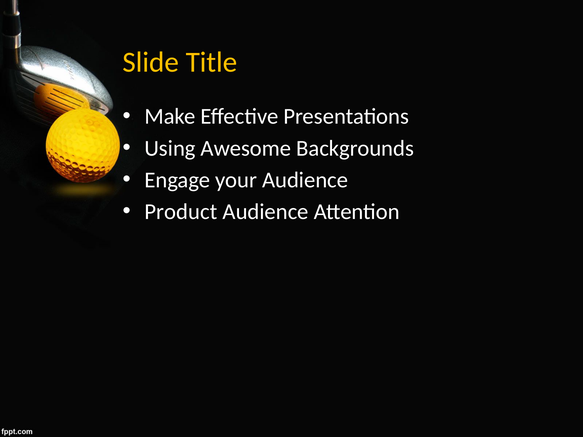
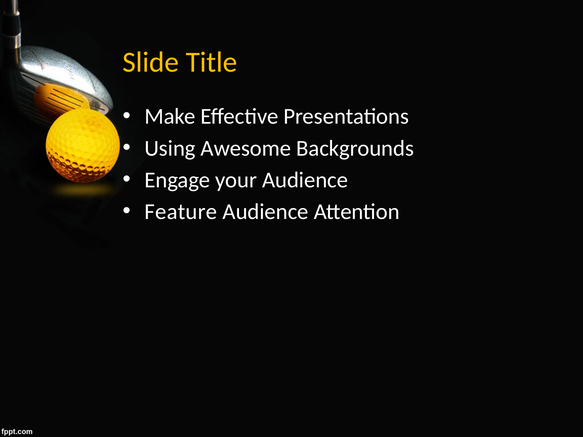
Product: Product -> Feature
